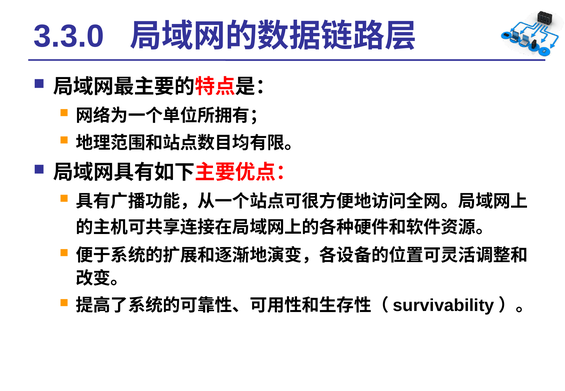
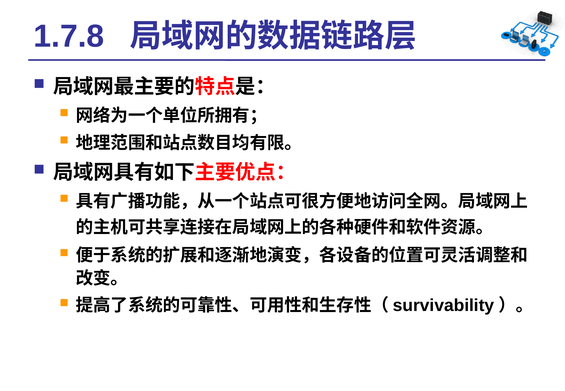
3.3.0: 3.3.0 -> 1.7.8
